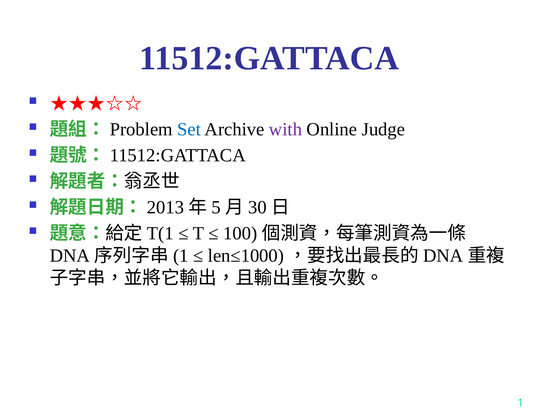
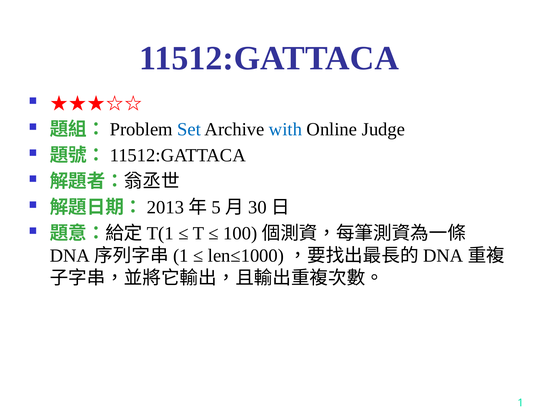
with colour: purple -> blue
